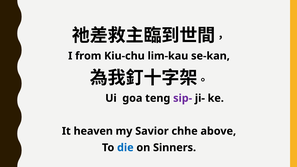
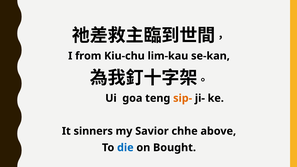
sip- colour: purple -> orange
heaven: heaven -> sinners
Sinners: Sinners -> Bought
